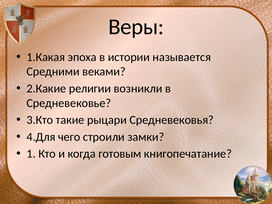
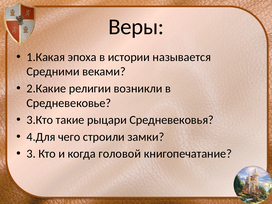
1: 1 -> 3
готовым: готовым -> головой
